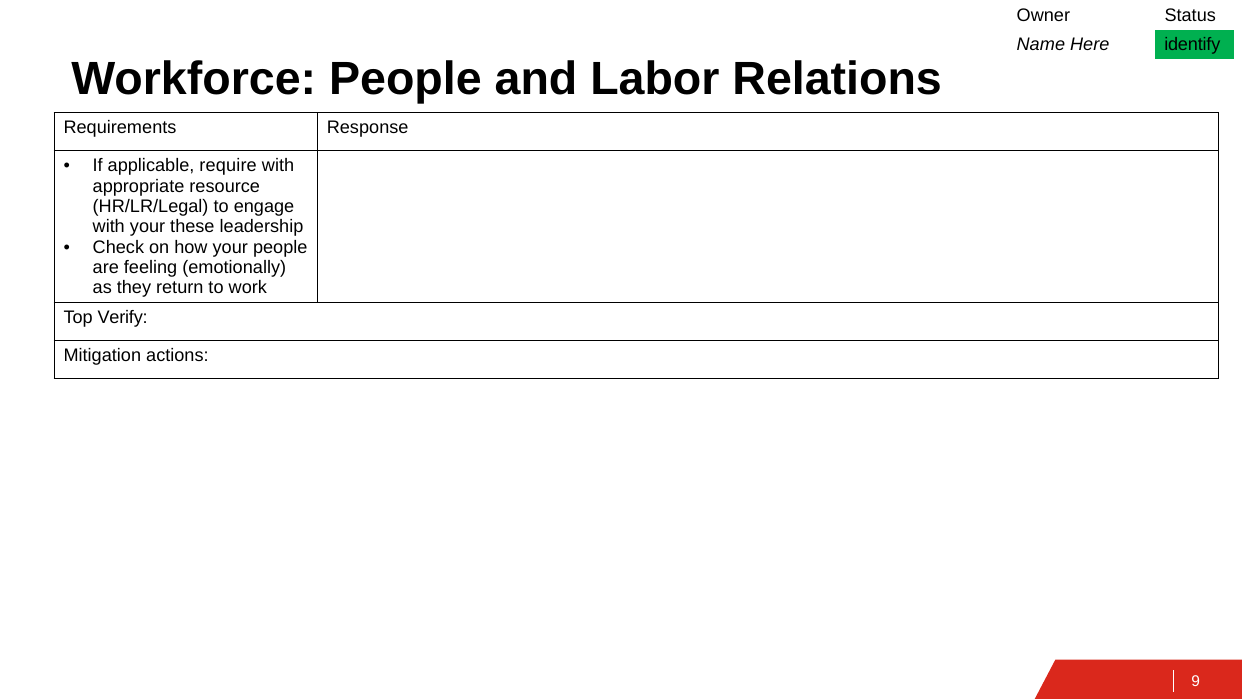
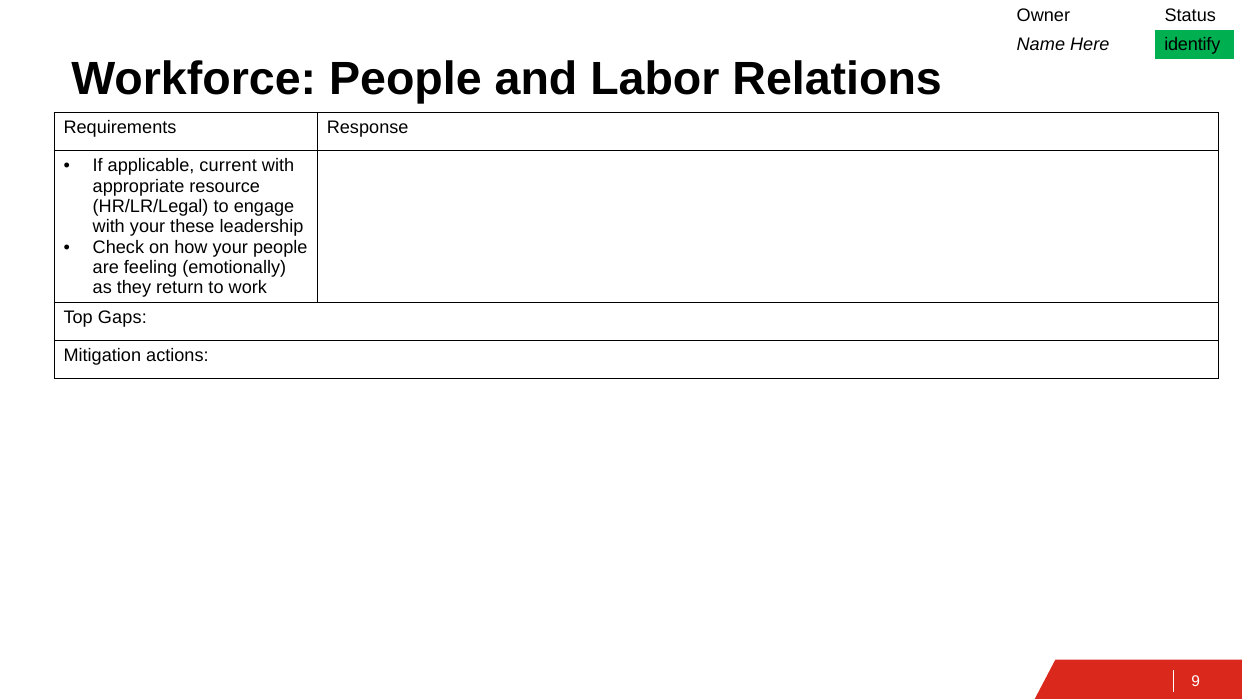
require: require -> current
Verify: Verify -> Gaps
